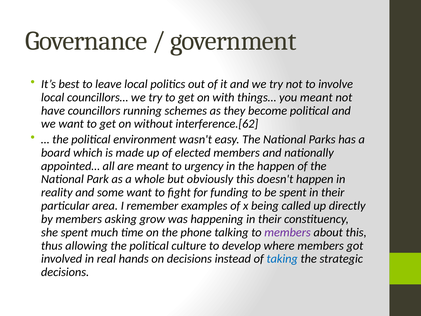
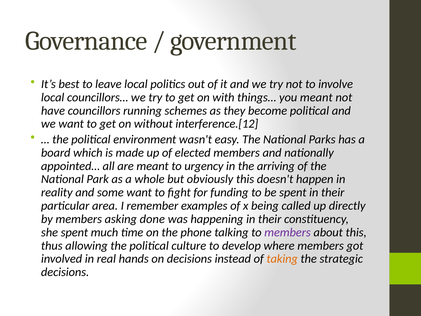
interference.[62: interference.[62 -> interference.[12
the happen: happen -> arriving
grow: grow -> done
taking colour: blue -> orange
